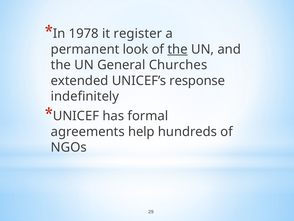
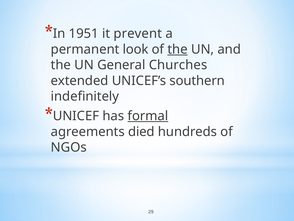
1978: 1978 -> 1951
register: register -> prevent
response: response -> southern
formal underline: none -> present
help: help -> died
